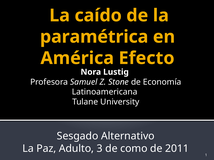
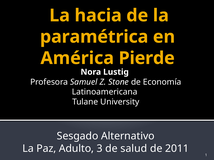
caído: caído -> hacia
Efecto: Efecto -> Pierde
como: como -> salud
